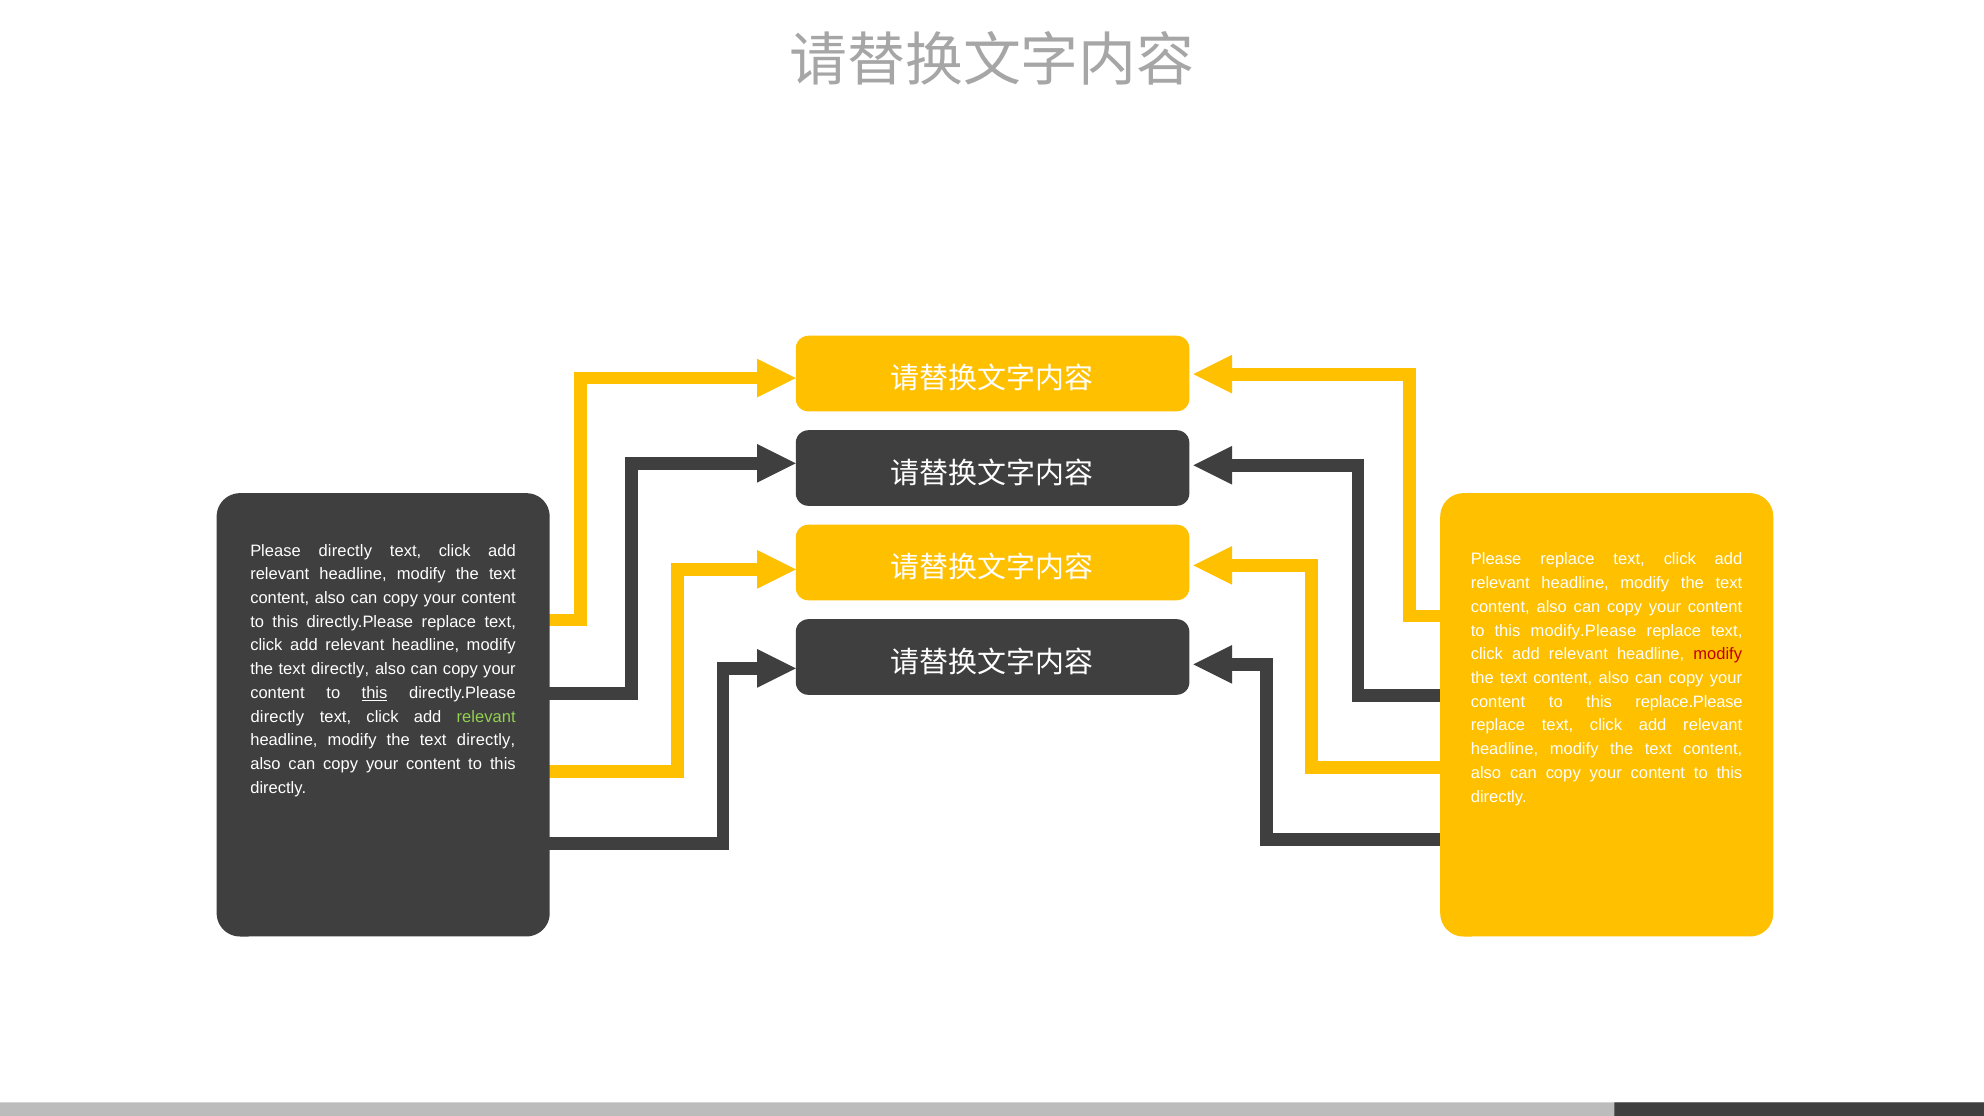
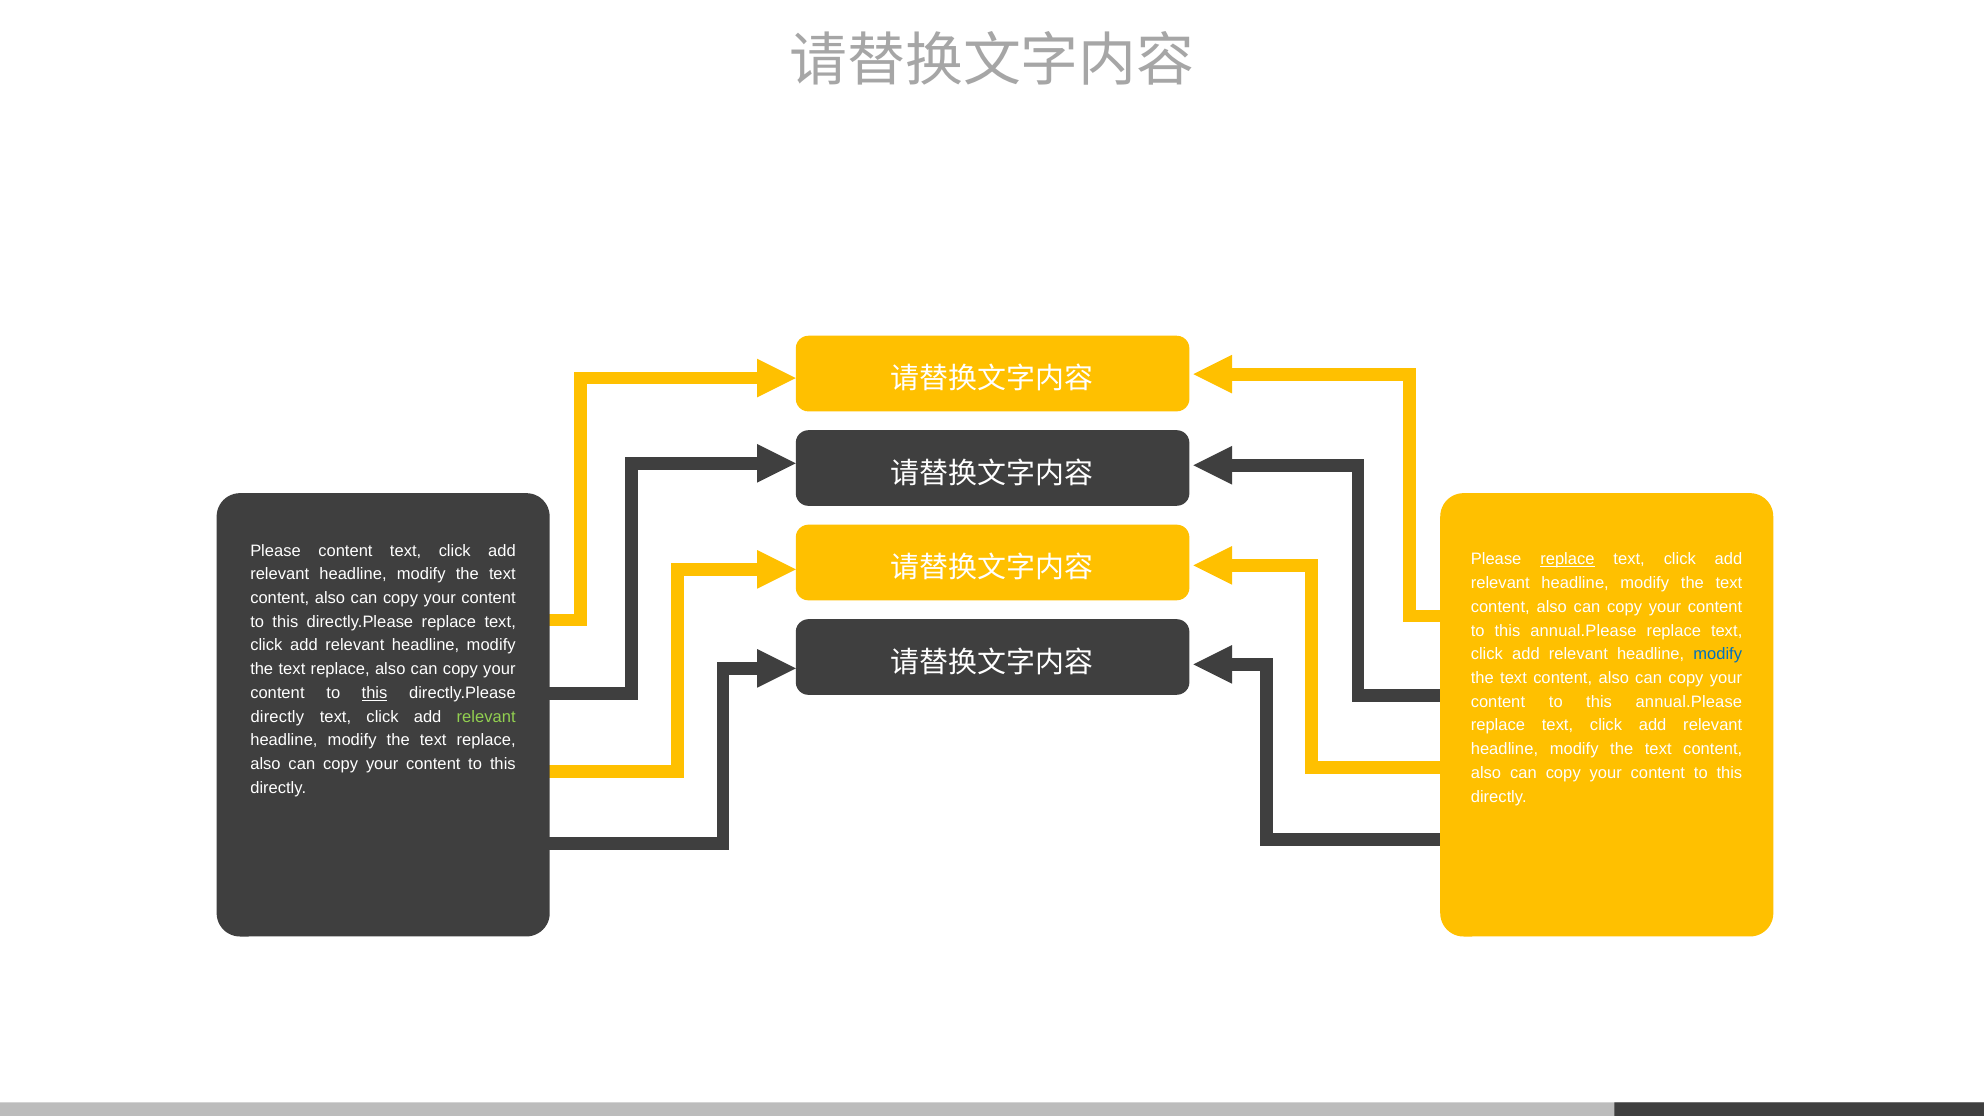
Please directly: directly -> content
replace at (1567, 559) underline: none -> present
modify.Please at (1583, 631): modify.Please -> annual.Please
modify at (1718, 654) colour: red -> blue
directly at (340, 669): directly -> replace
replace.Please at (1689, 702): replace.Please -> annual.Please
directly at (486, 740): directly -> replace
